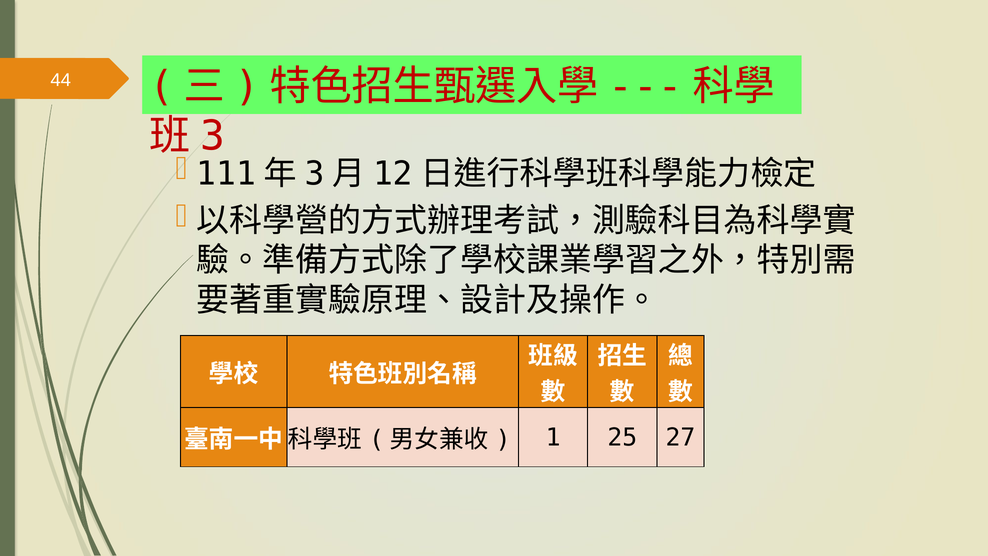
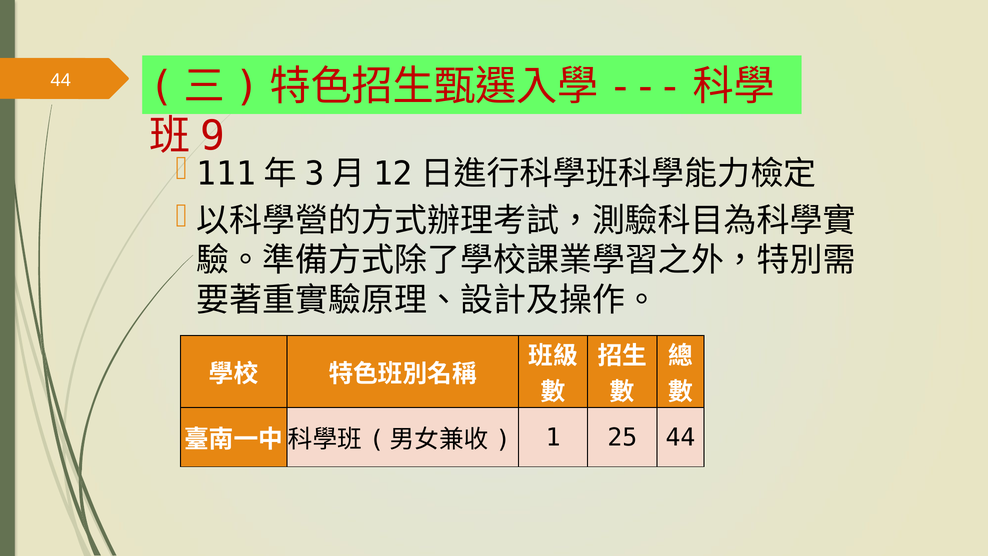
3: 3 -> 9
25 27: 27 -> 44
